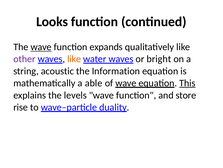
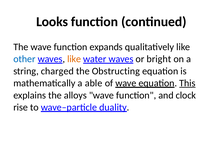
wave at (41, 47) underline: present -> none
other colour: purple -> blue
acoustic: acoustic -> charged
Information: Information -> Obstructing
levels: levels -> alloys
store: store -> clock
